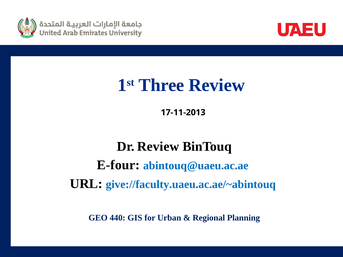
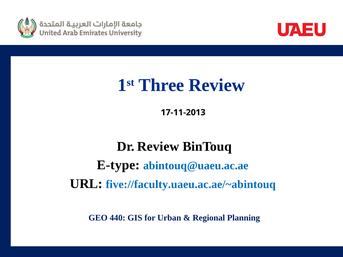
E-four: E-four -> E-type
give://faculty.uaeu.ac.ae/~abintouq: give://faculty.uaeu.ac.ae/~abintouq -> five://faculty.uaeu.ac.ae/~abintouq
